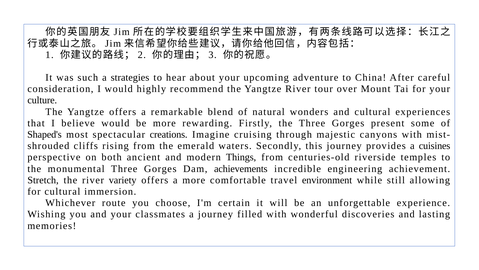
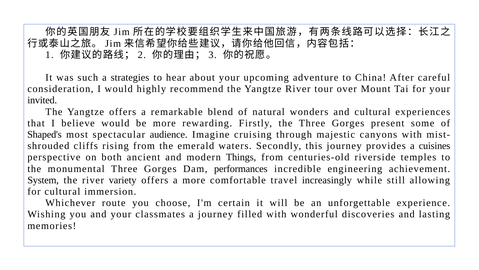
culture: culture -> invited
creations: creations -> audience
achievements: achievements -> performances
Stretch: Stretch -> System
environment: environment -> increasingly
